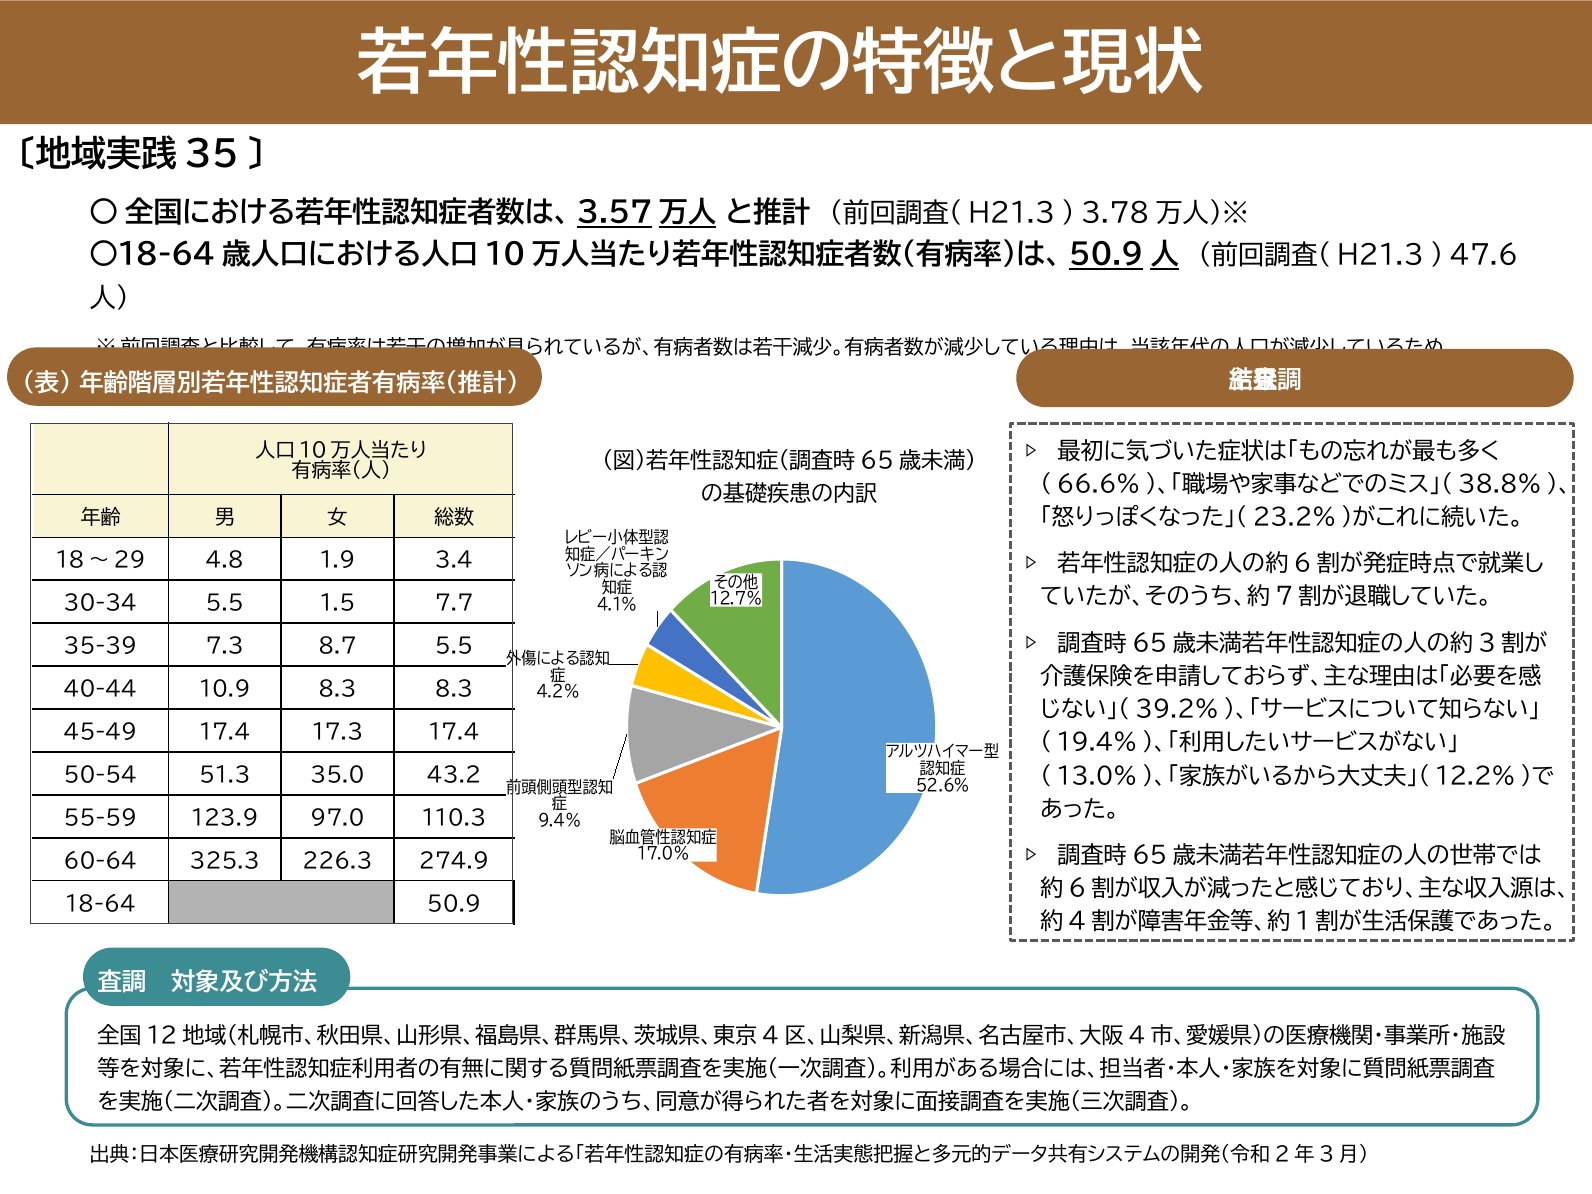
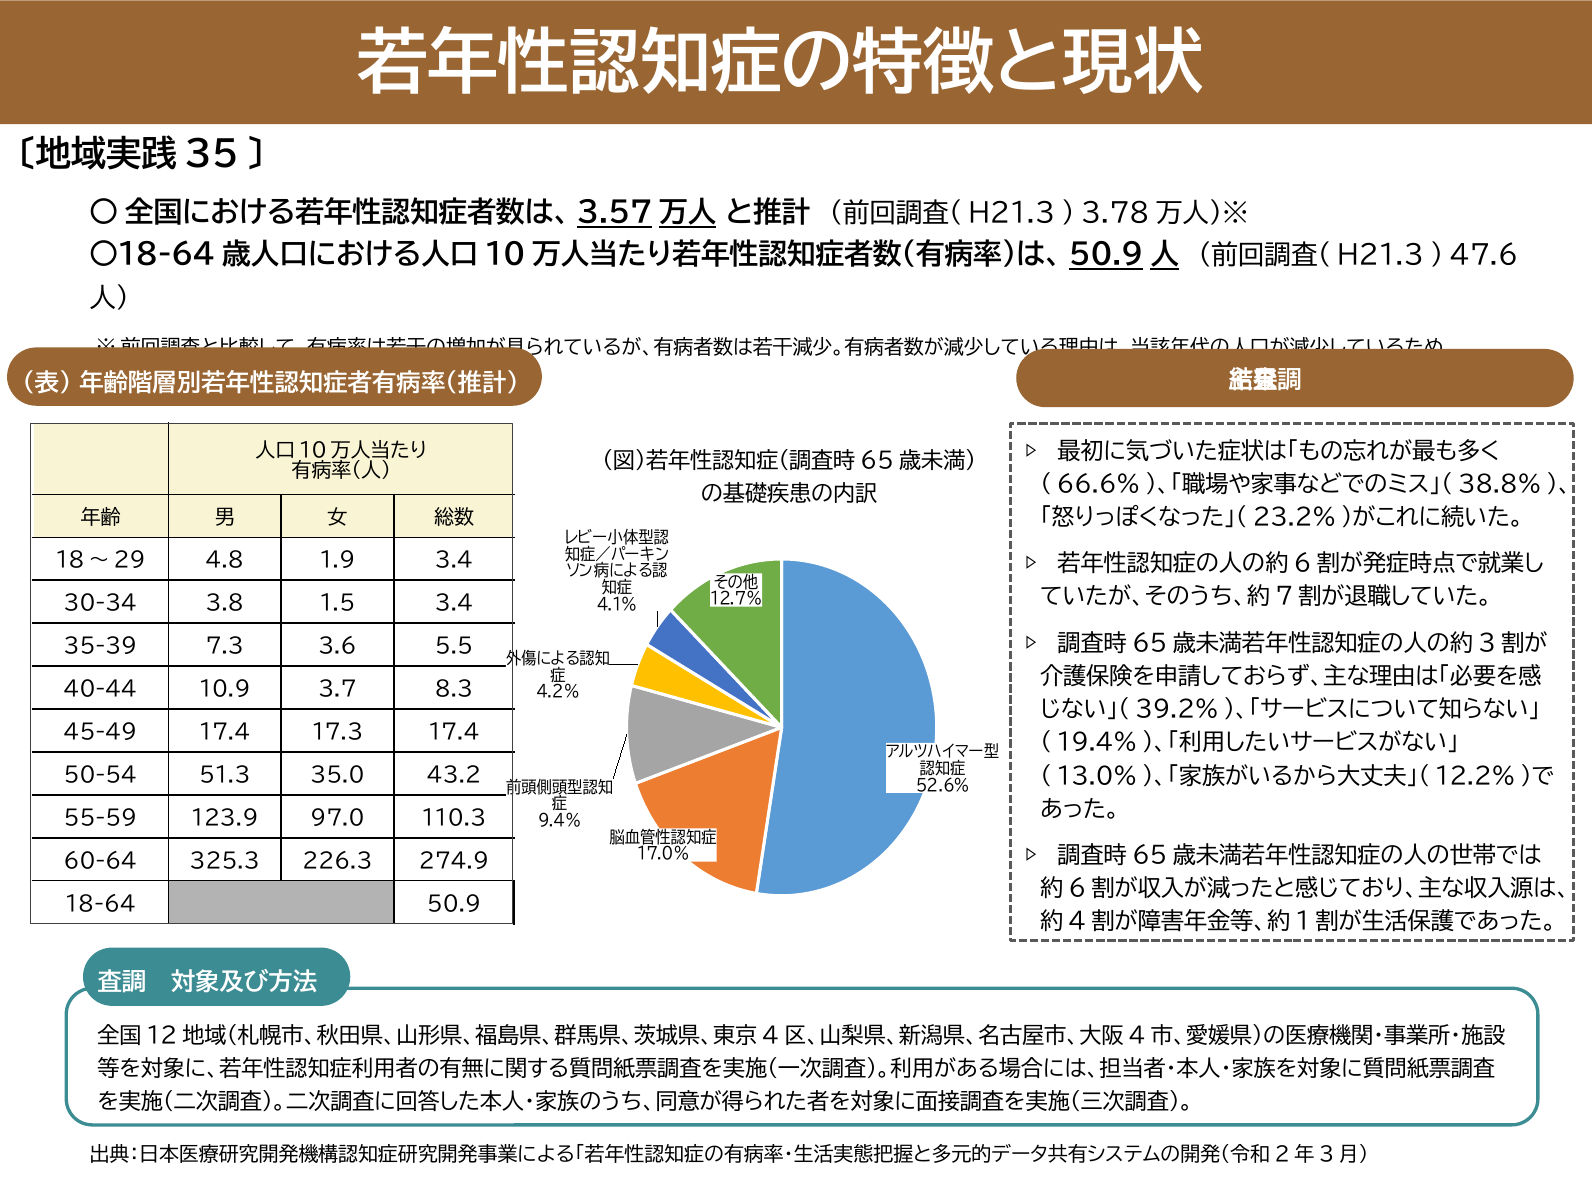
30-34 5.5: 5.5 -> 3.8
1.5 7.7: 7.7 -> 3.4
8.7: 8.7 -> 3.6
10.9 8.3: 8.3 -> 3.7
